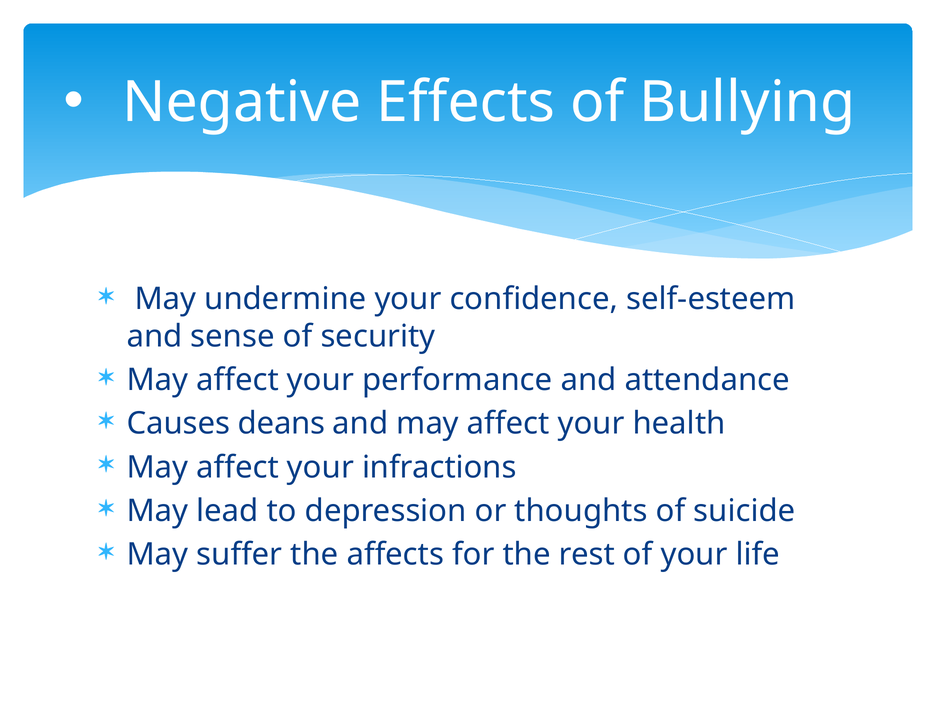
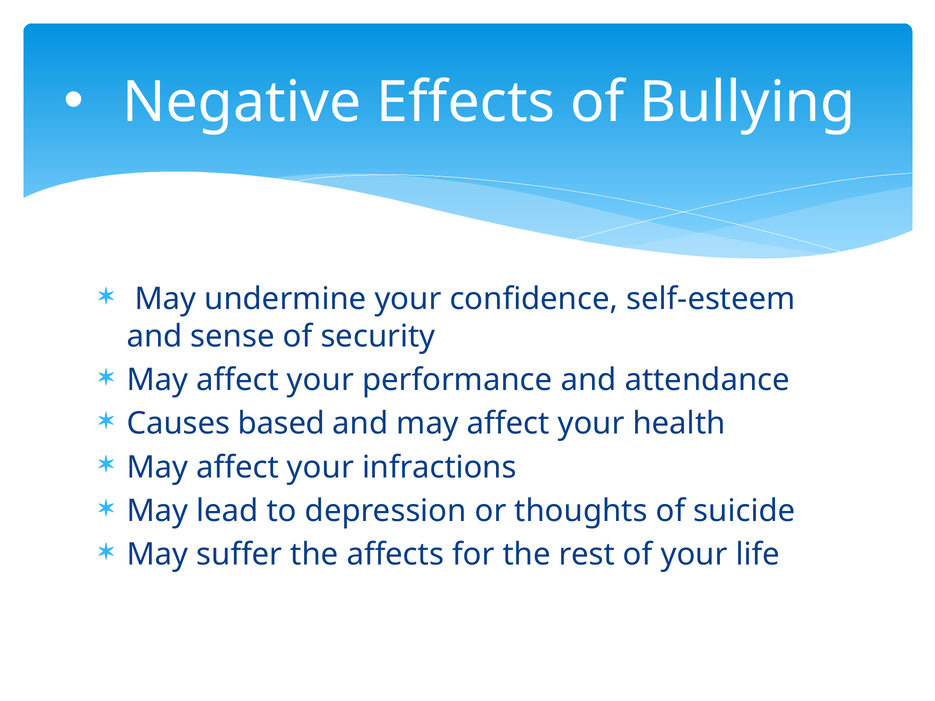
deans: deans -> based
